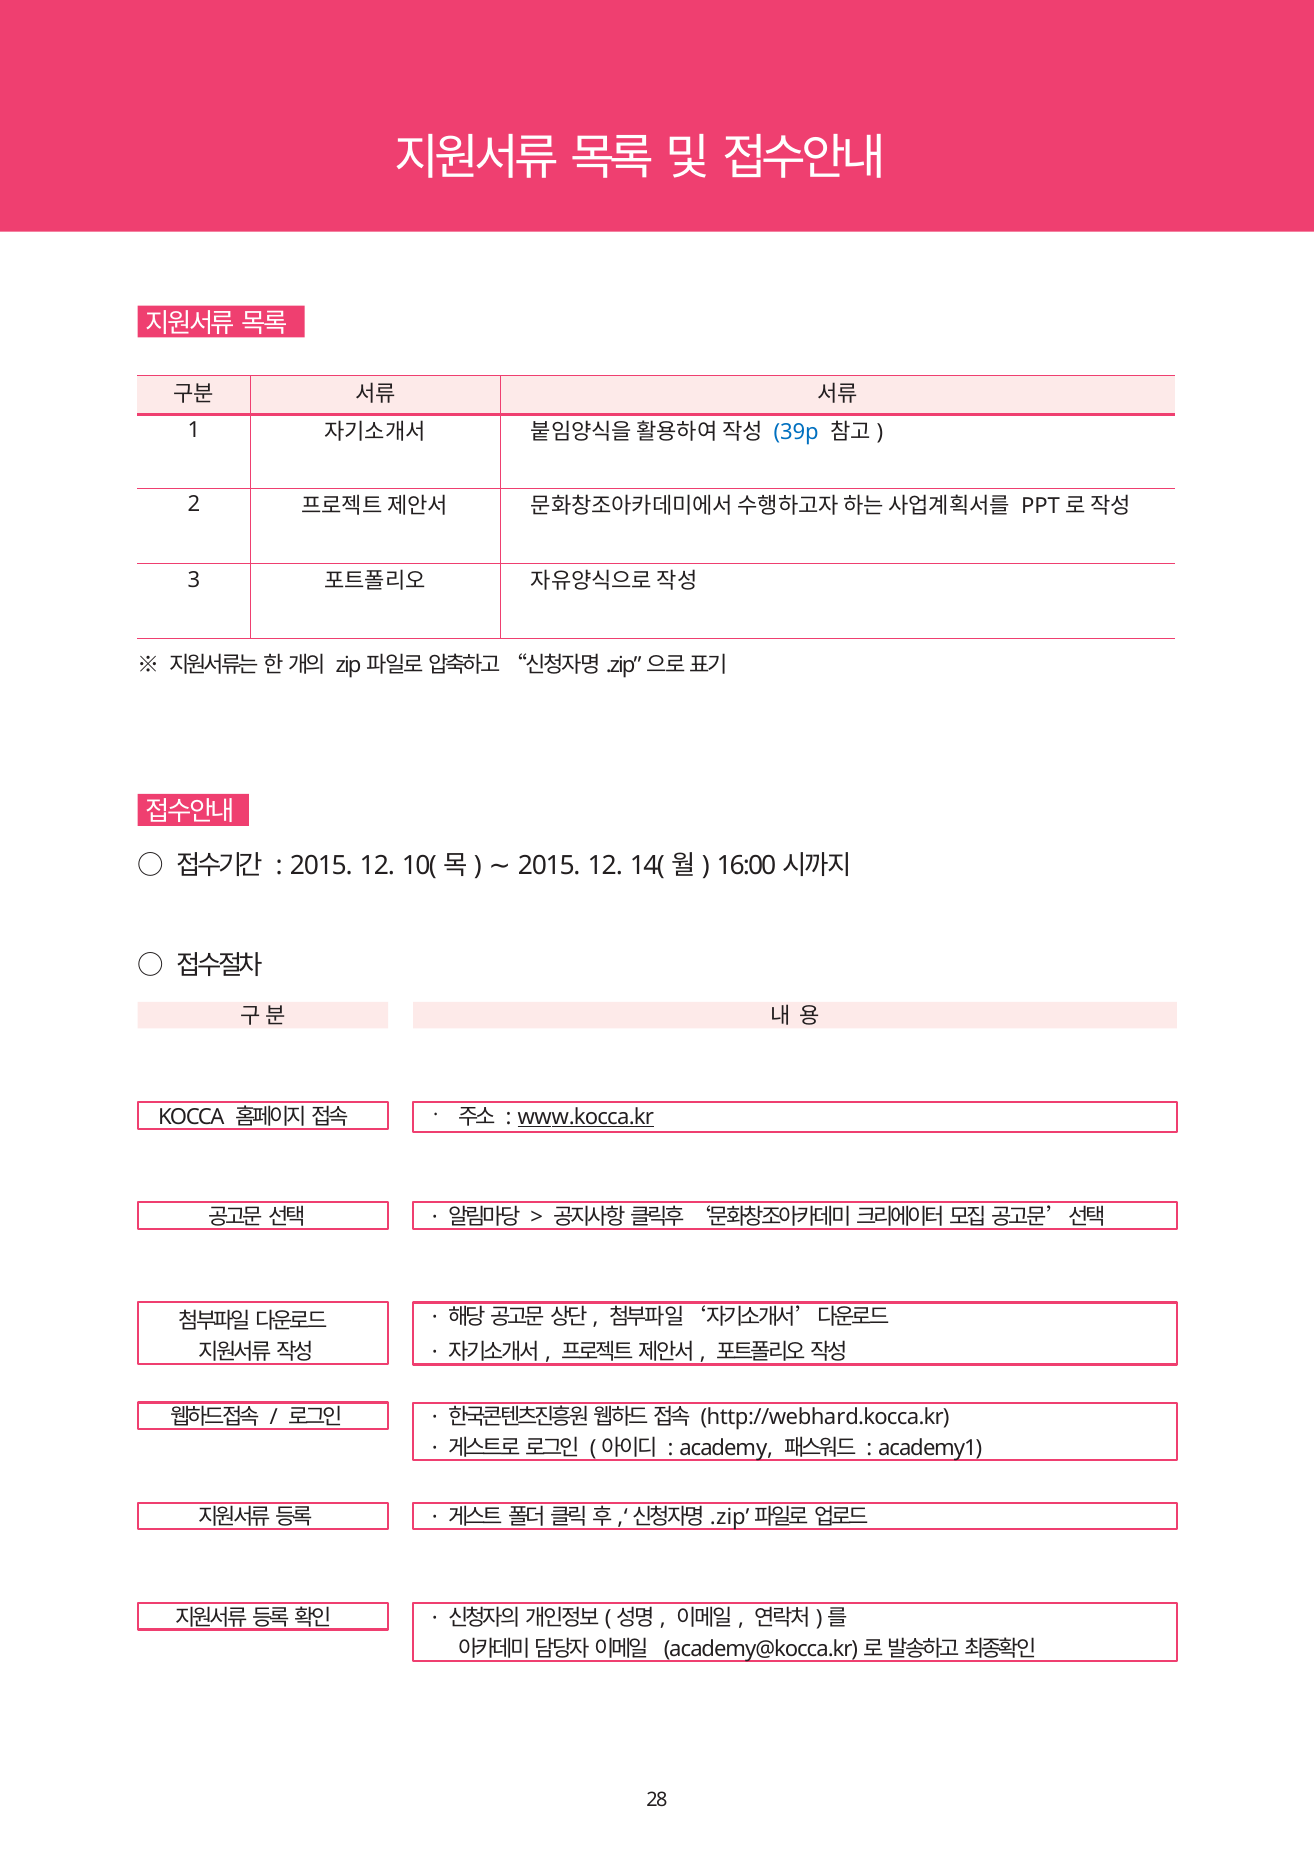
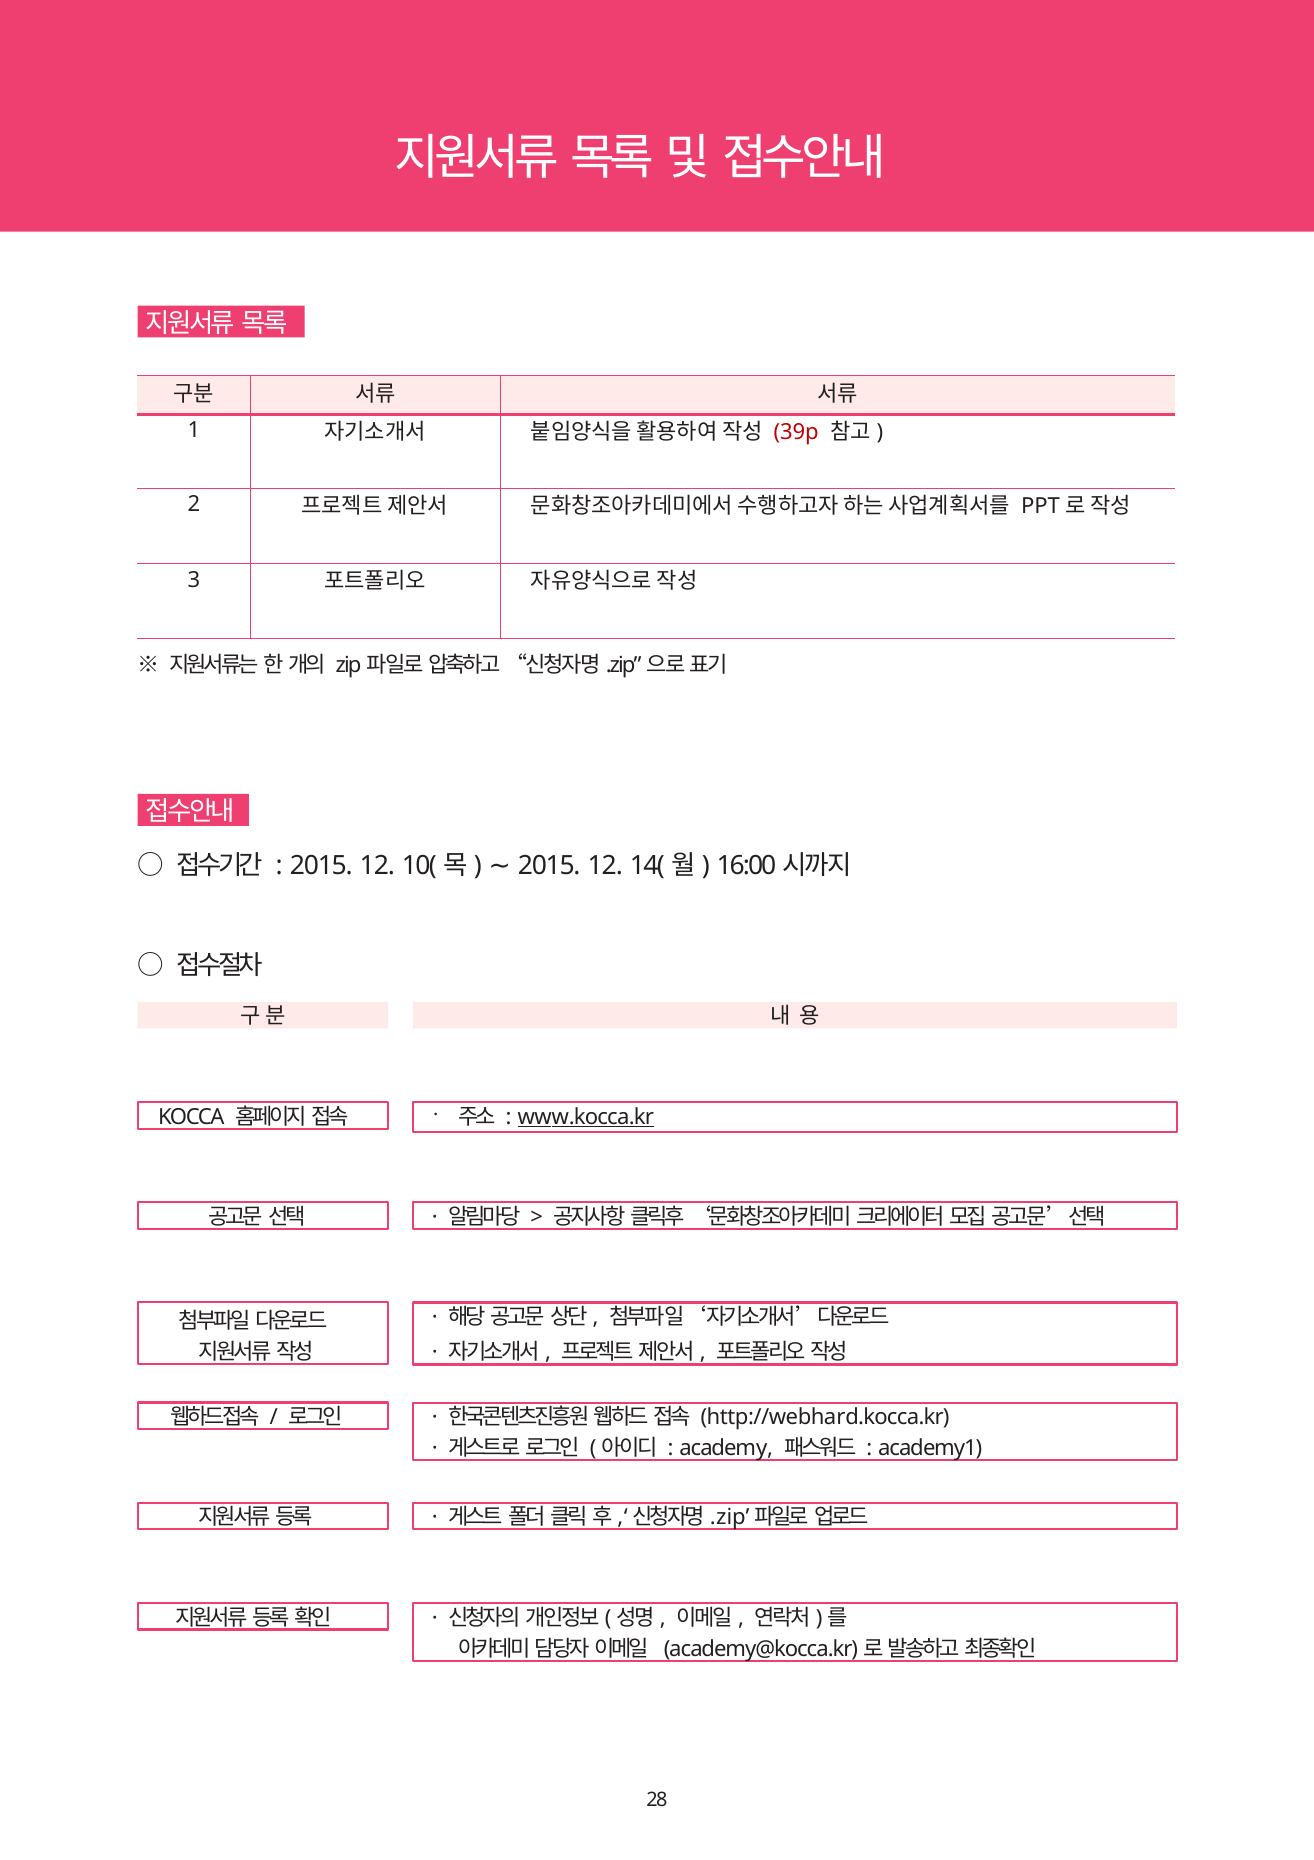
39p colour: blue -> red
